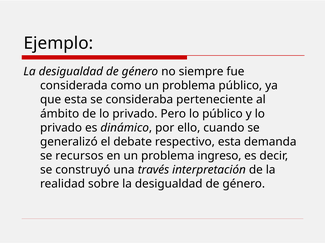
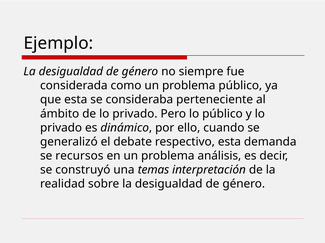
ingreso: ingreso -> análisis
través: través -> temas
